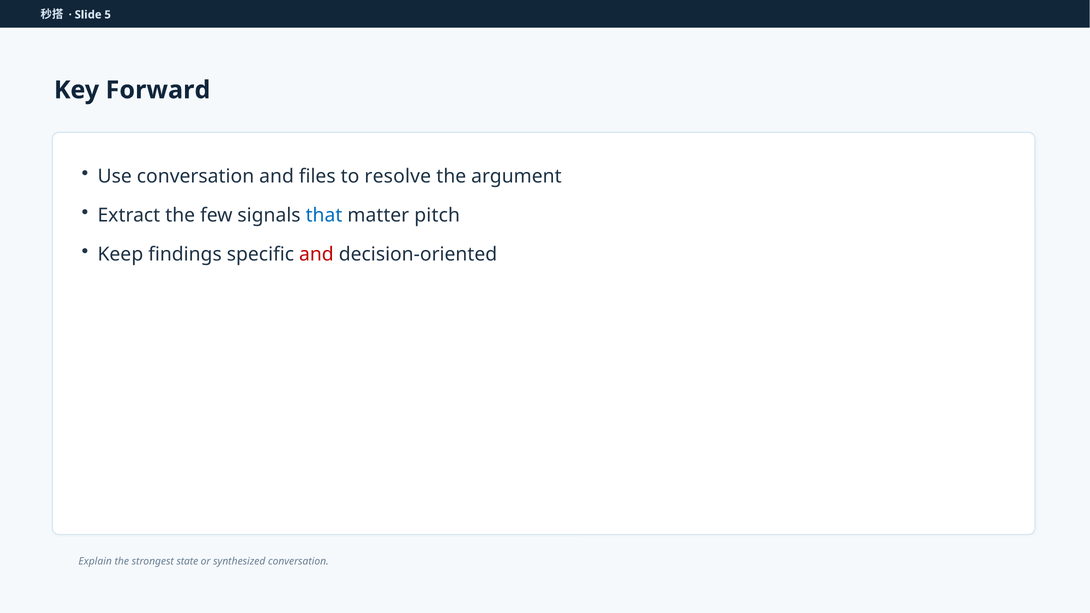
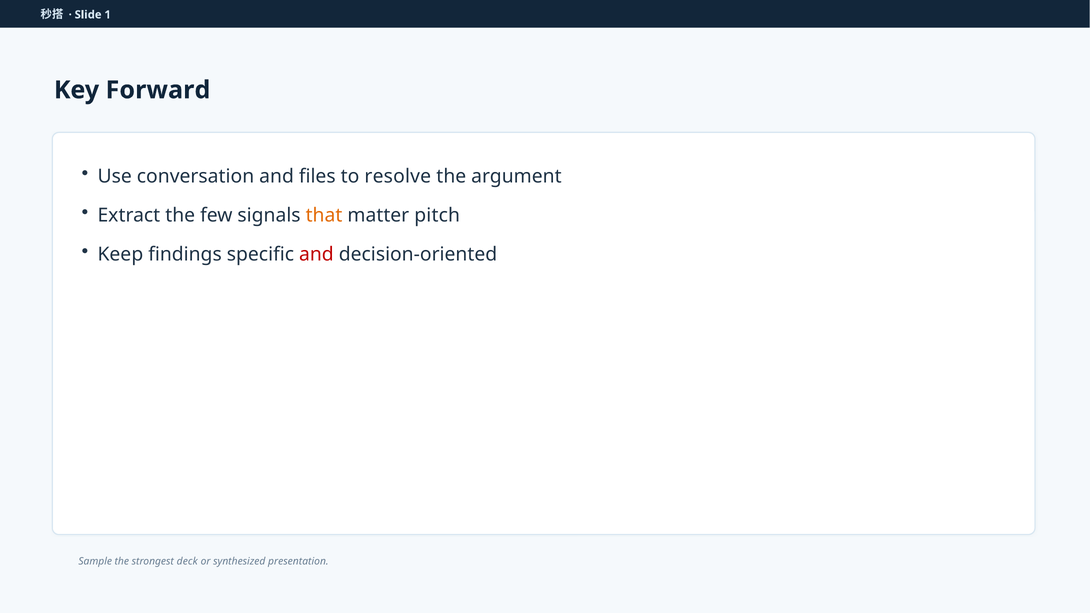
5: 5 -> 1
that colour: blue -> orange
Explain: Explain -> Sample
state: state -> deck
synthesized conversation: conversation -> presentation
